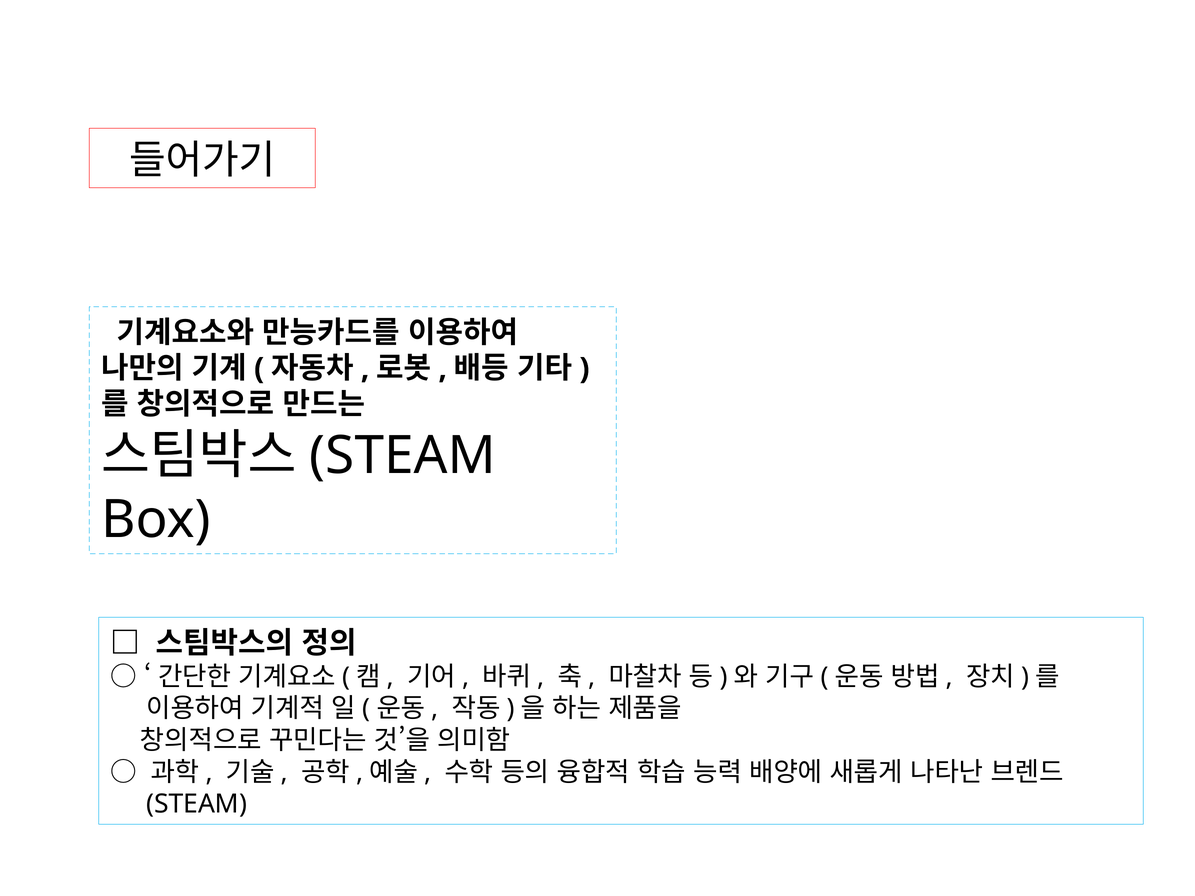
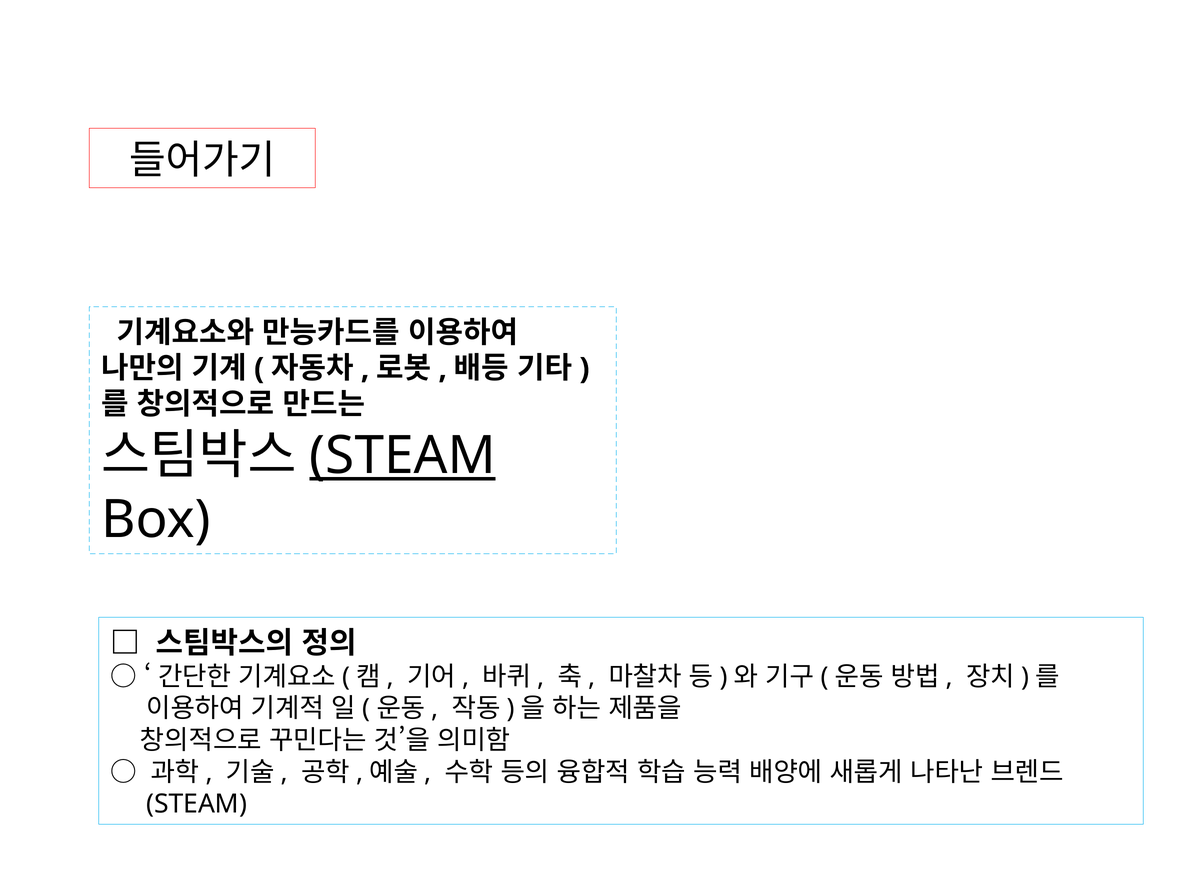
STEAM at (403, 456) underline: none -> present
